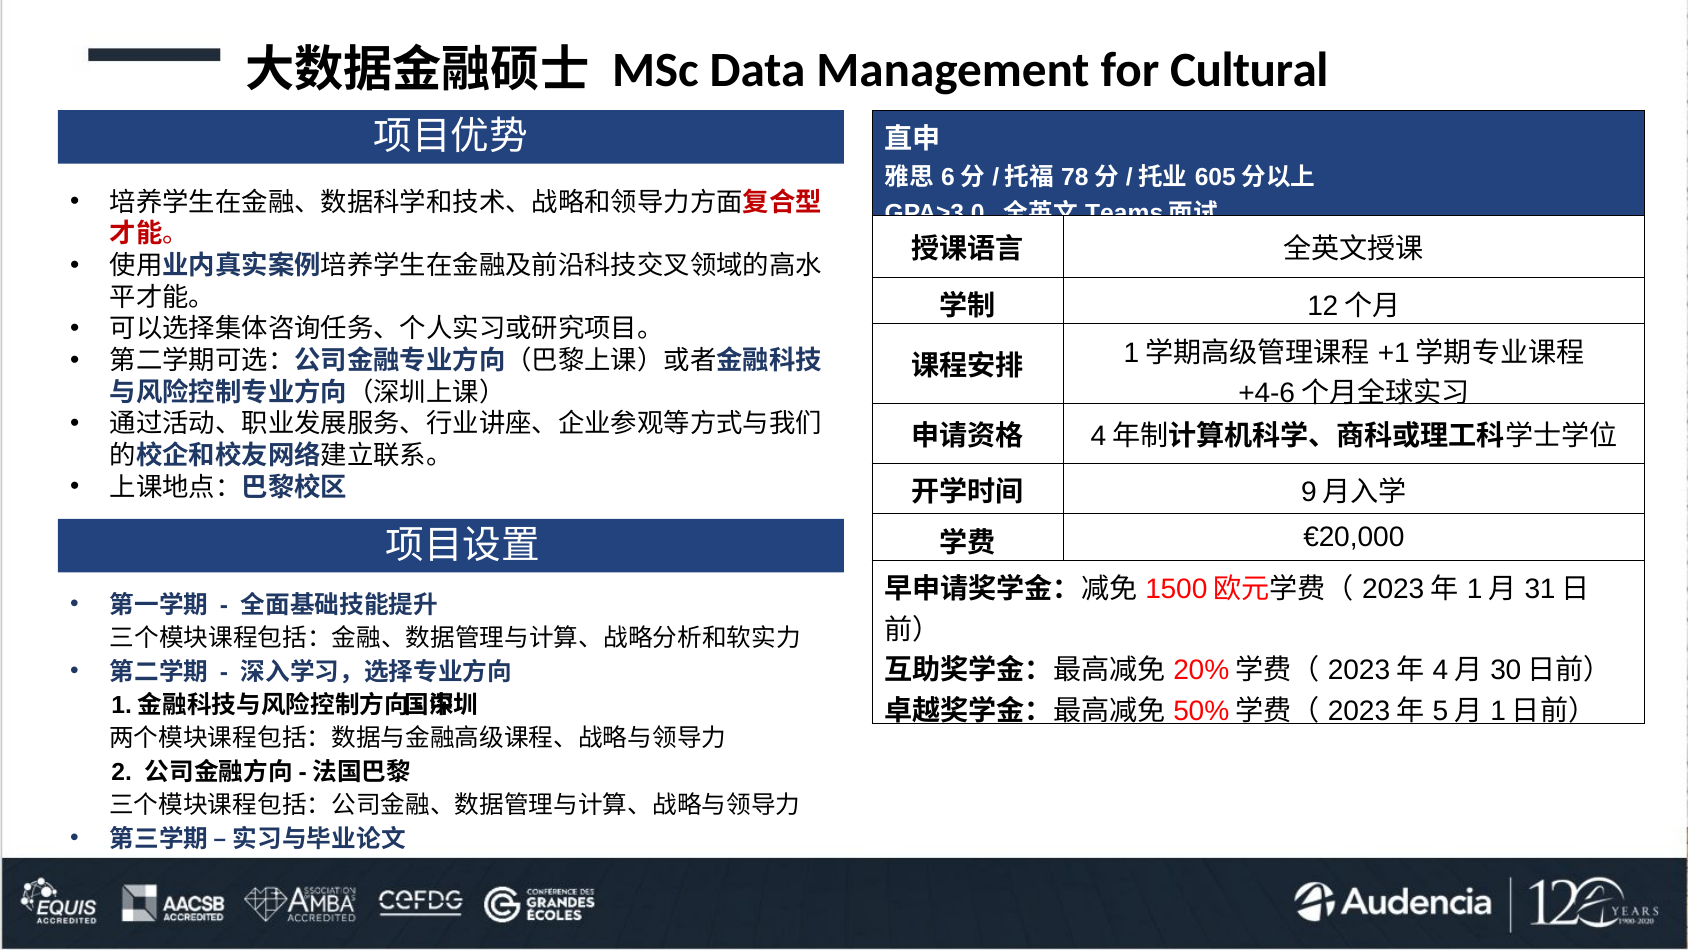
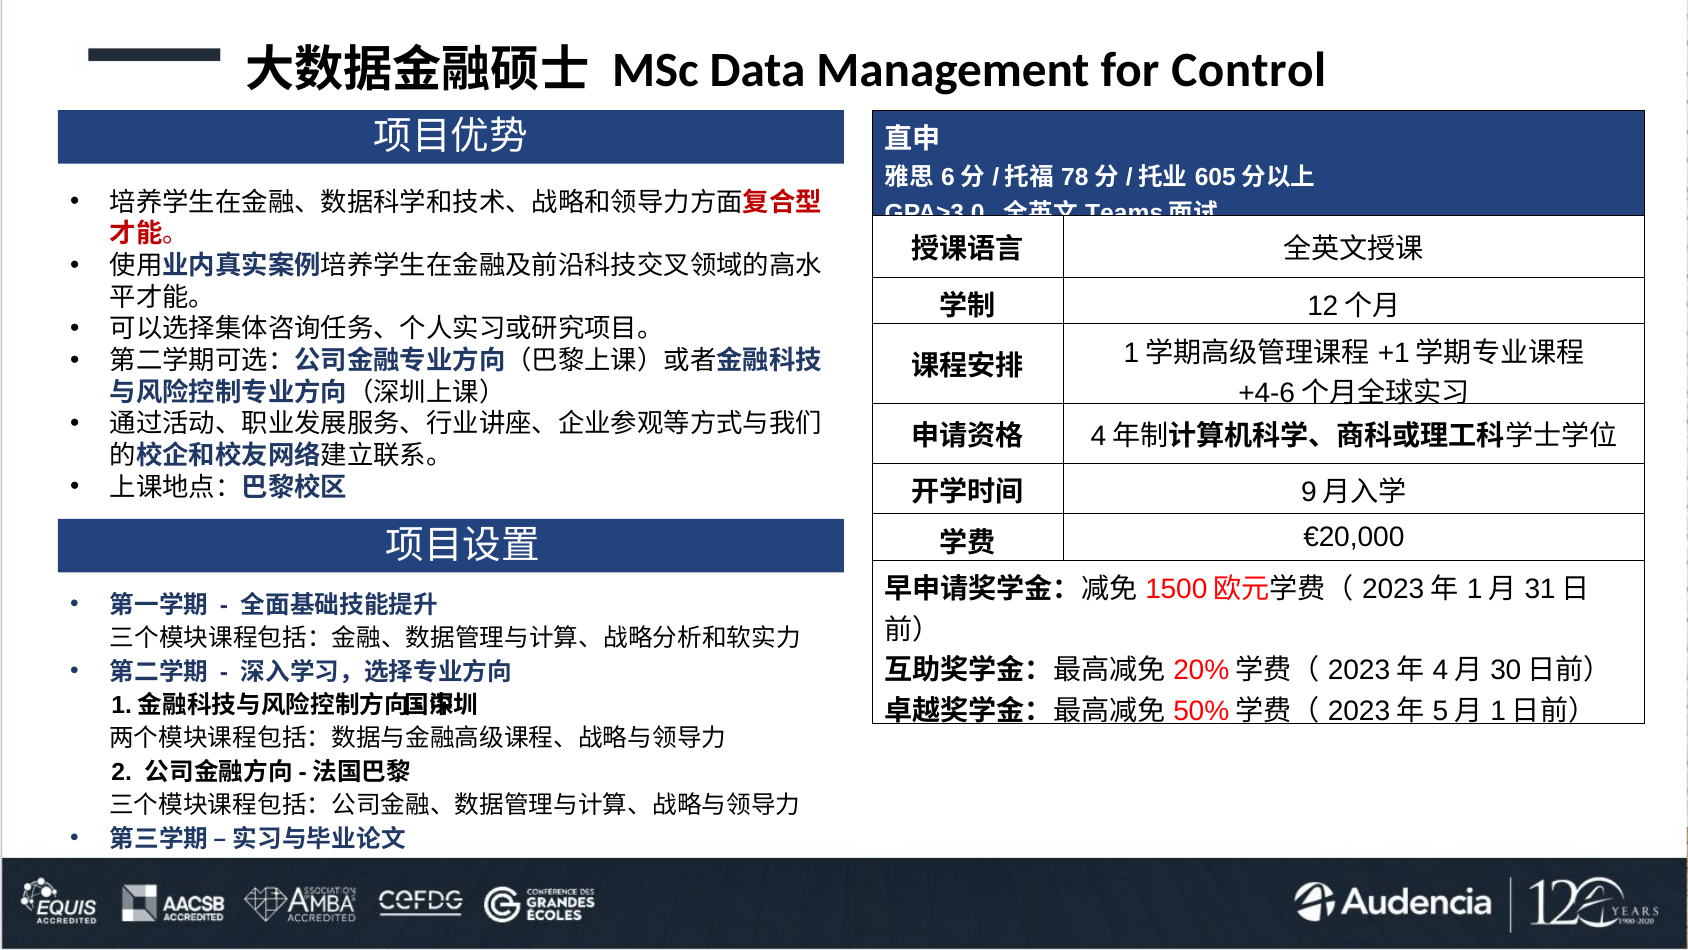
Cultural: Cultural -> Control
